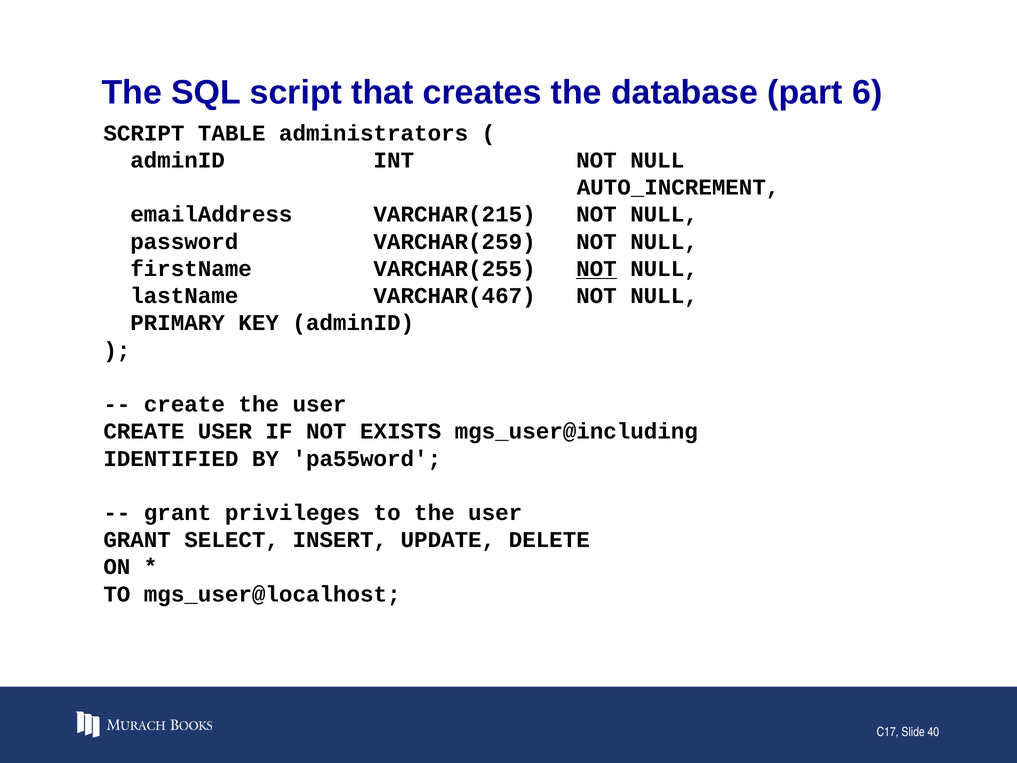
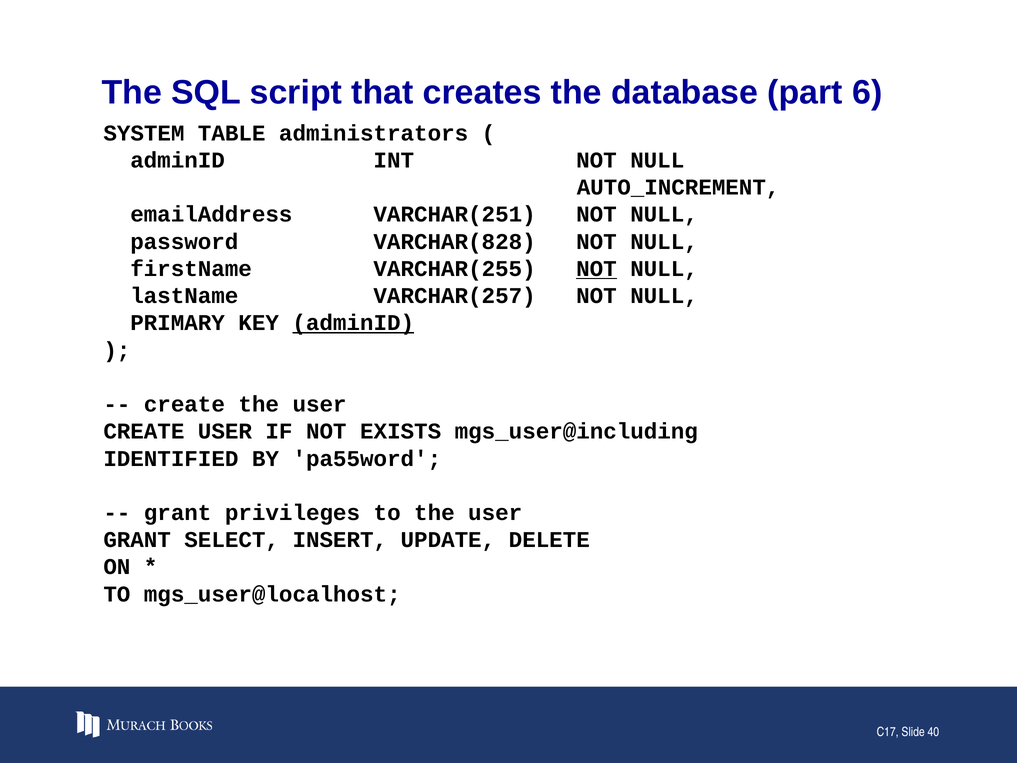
SCRIPT at (144, 133): SCRIPT -> SYSTEM
VARCHAR(215: VARCHAR(215 -> VARCHAR(251
VARCHAR(259: VARCHAR(259 -> VARCHAR(828
VARCHAR(467: VARCHAR(467 -> VARCHAR(257
adminID at (353, 323) underline: none -> present
